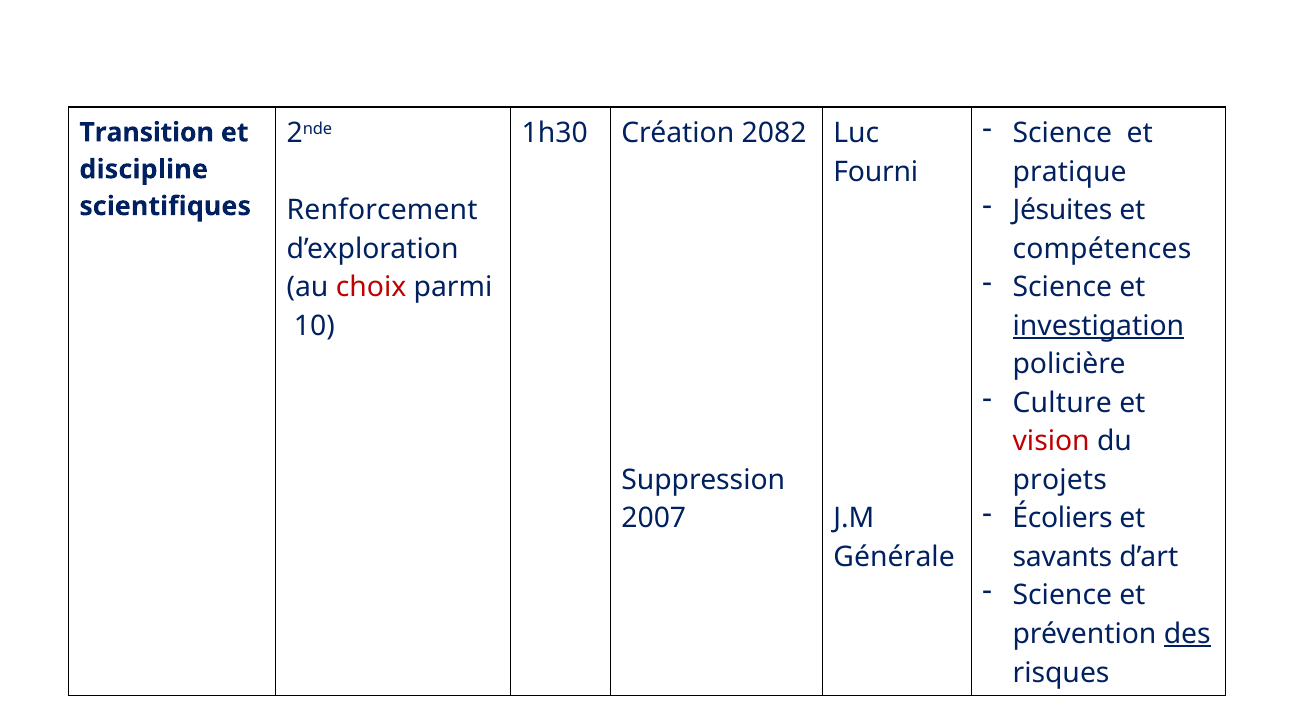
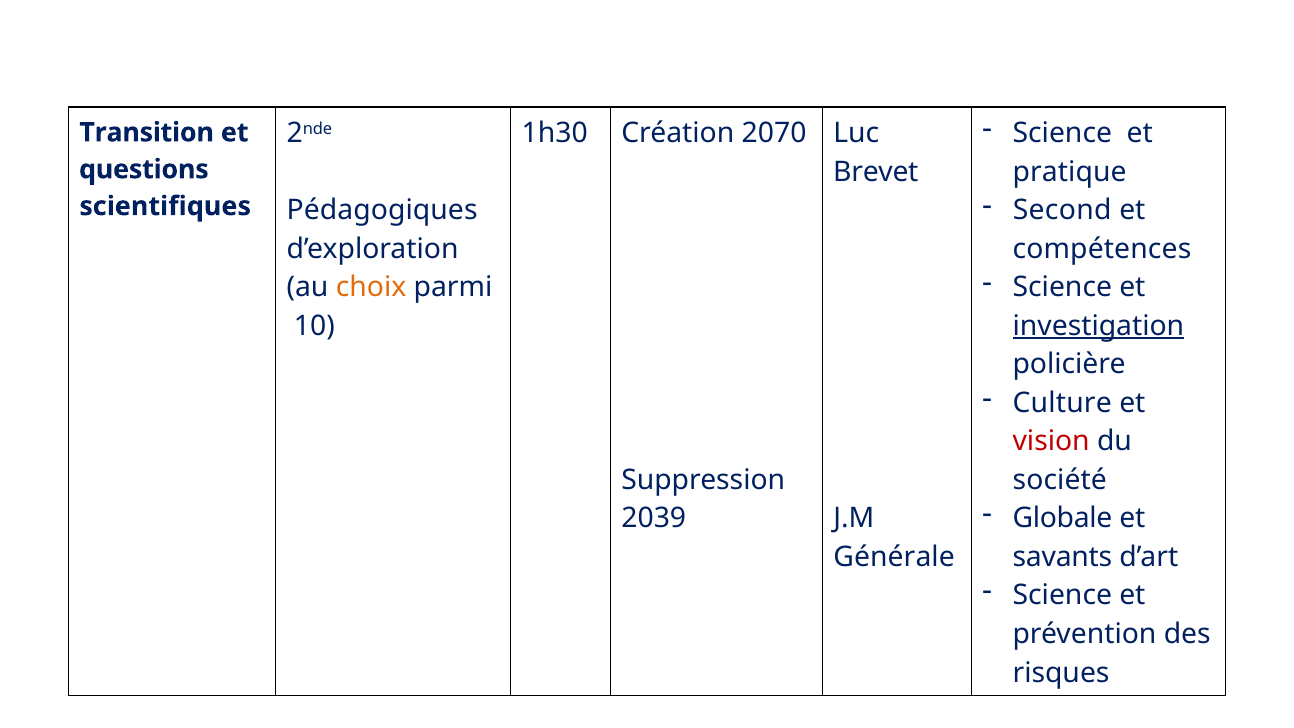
2082: 2082 -> 2070
Fourni: Fourni -> Brevet
discipline: discipline -> questions
Jésuites: Jésuites -> Second
Renforcement: Renforcement -> Pédagogiques
choix colour: red -> orange
projets: projets -> société
Écoliers: Écoliers -> Globale
2007: 2007 -> 2039
des underline: present -> none
